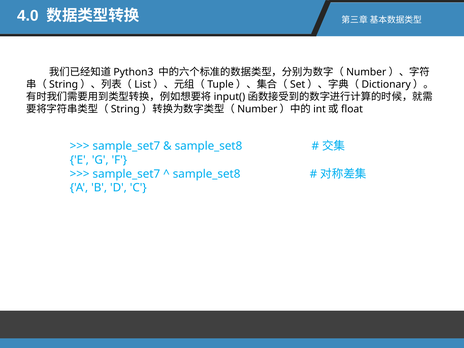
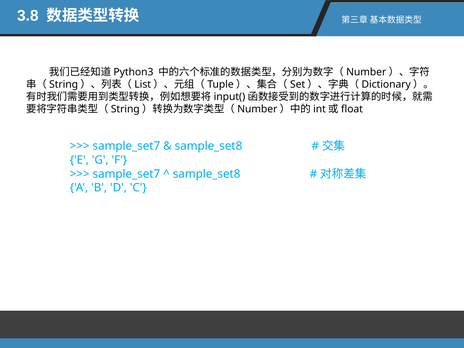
4.0: 4.0 -> 3.8
